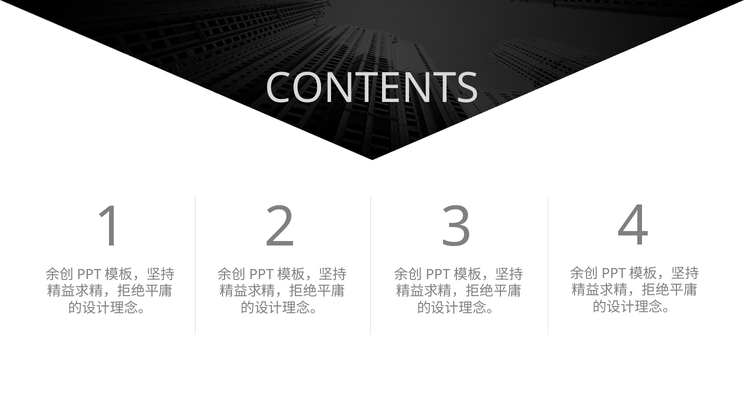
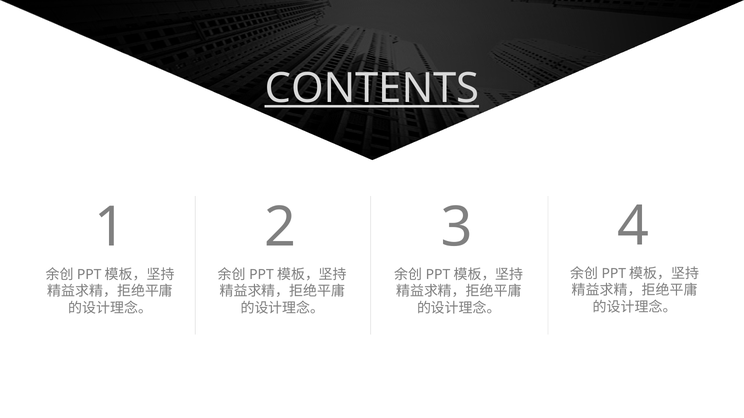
CONTENTS underline: none -> present
